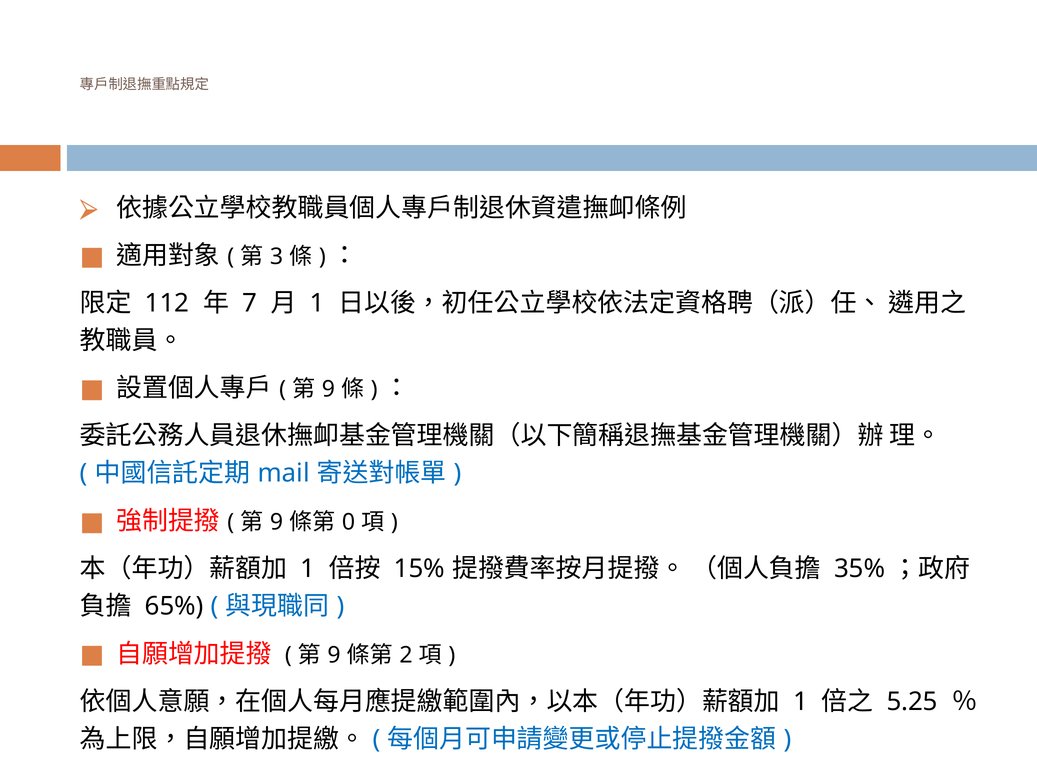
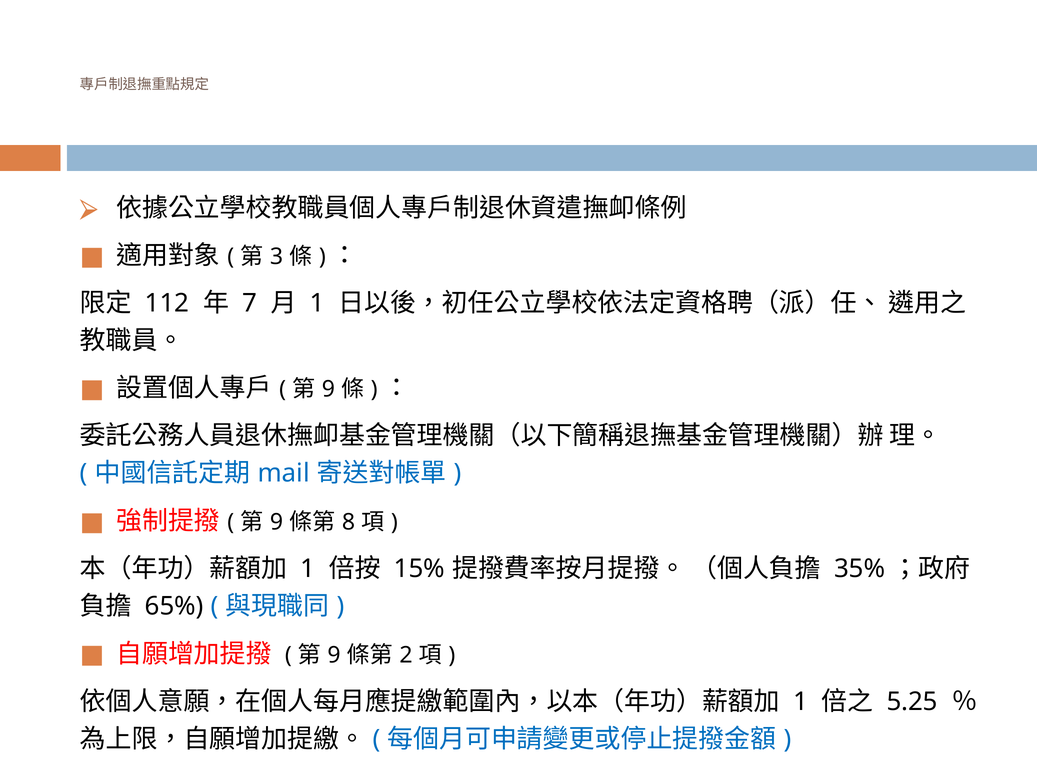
0: 0 -> 8
